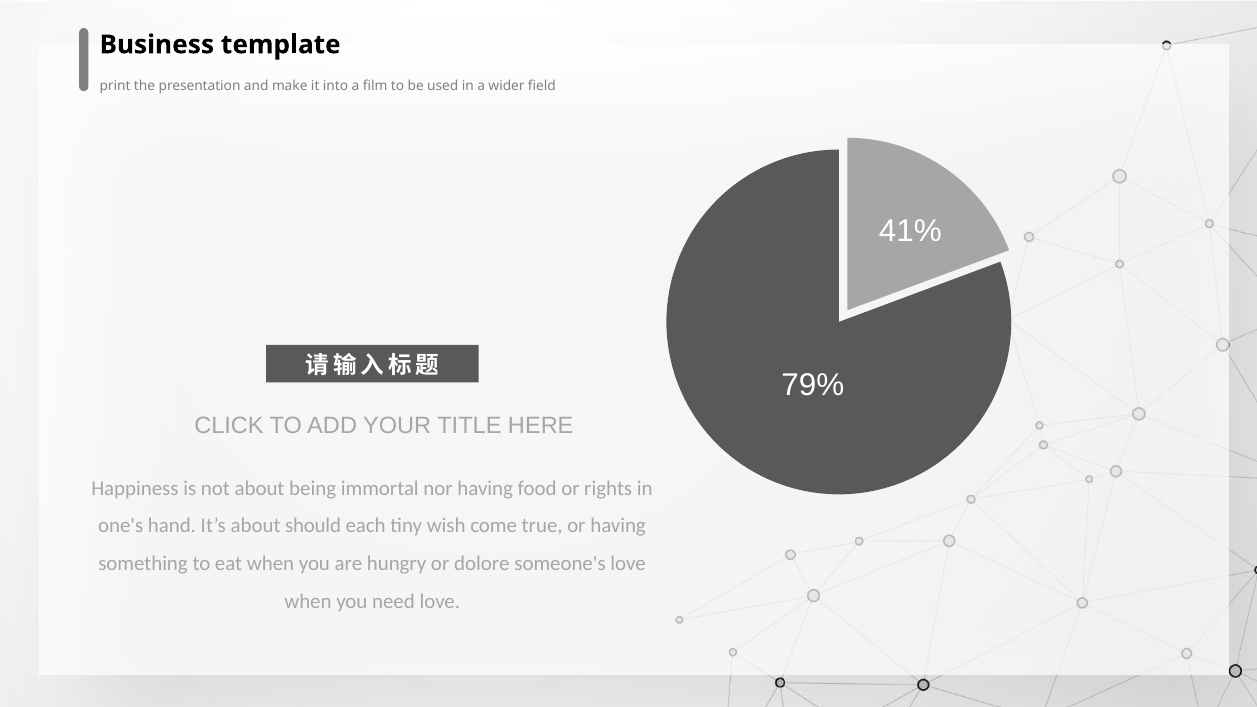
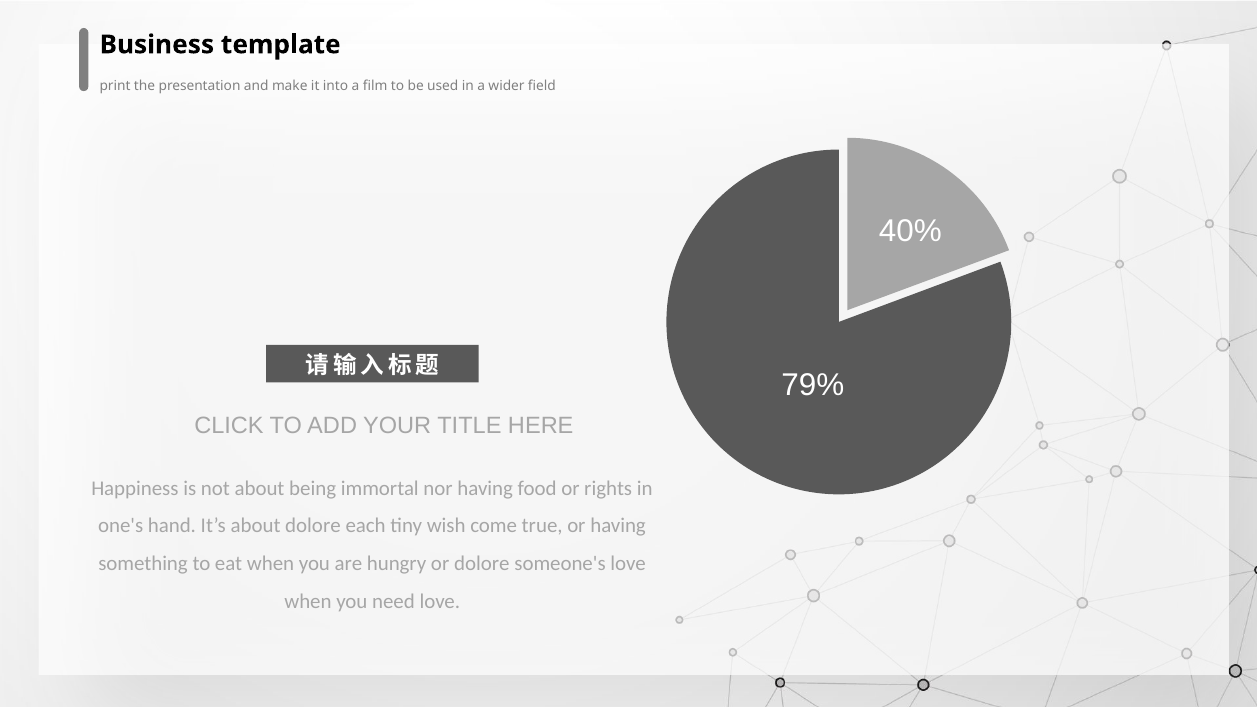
41%: 41% -> 40%
about should: should -> dolore
